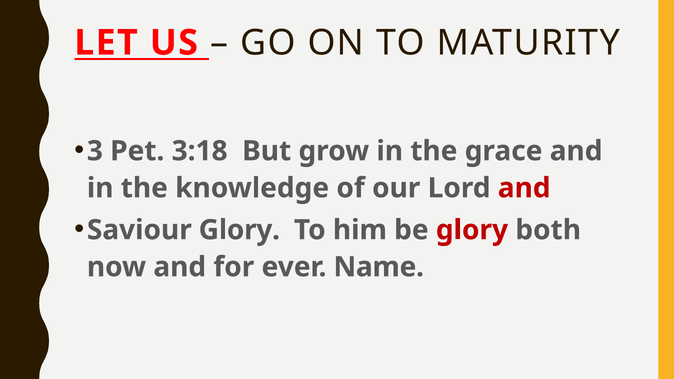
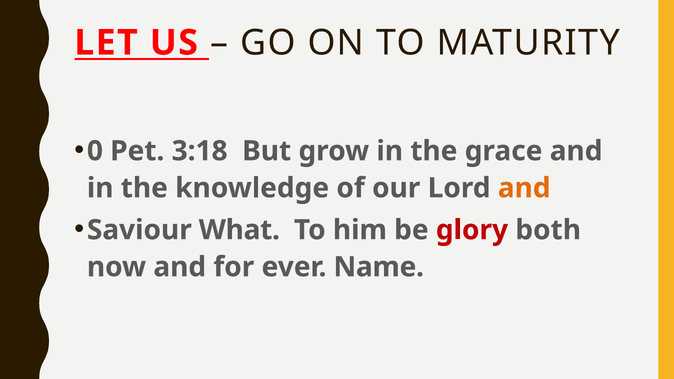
3: 3 -> 0
and at (524, 188) colour: red -> orange
Saviour Glory: Glory -> What
